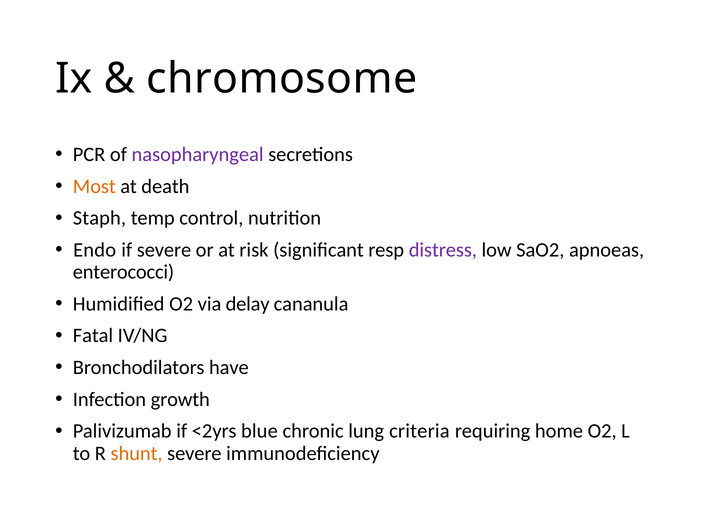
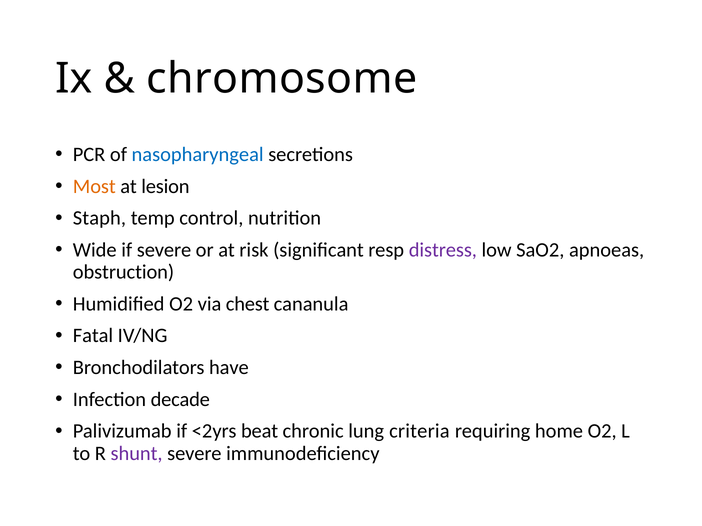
nasopharyngeal colour: purple -> blue
death: death -> lesion
Endo: Endo -> Wide
enterococci: enterococci -> obstruction
delay: delay -> chest
growth: growth -> decade
blue: blue -> beat
shunt colour: orange -> purple
